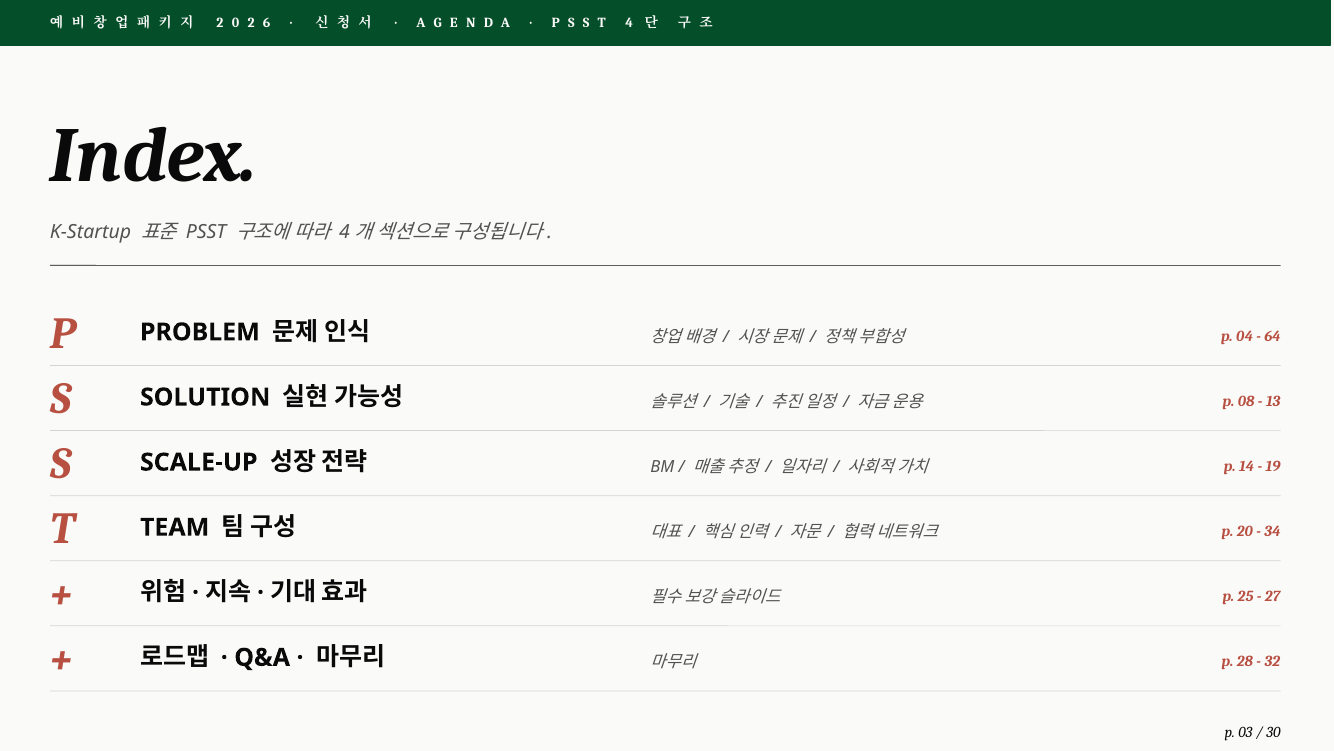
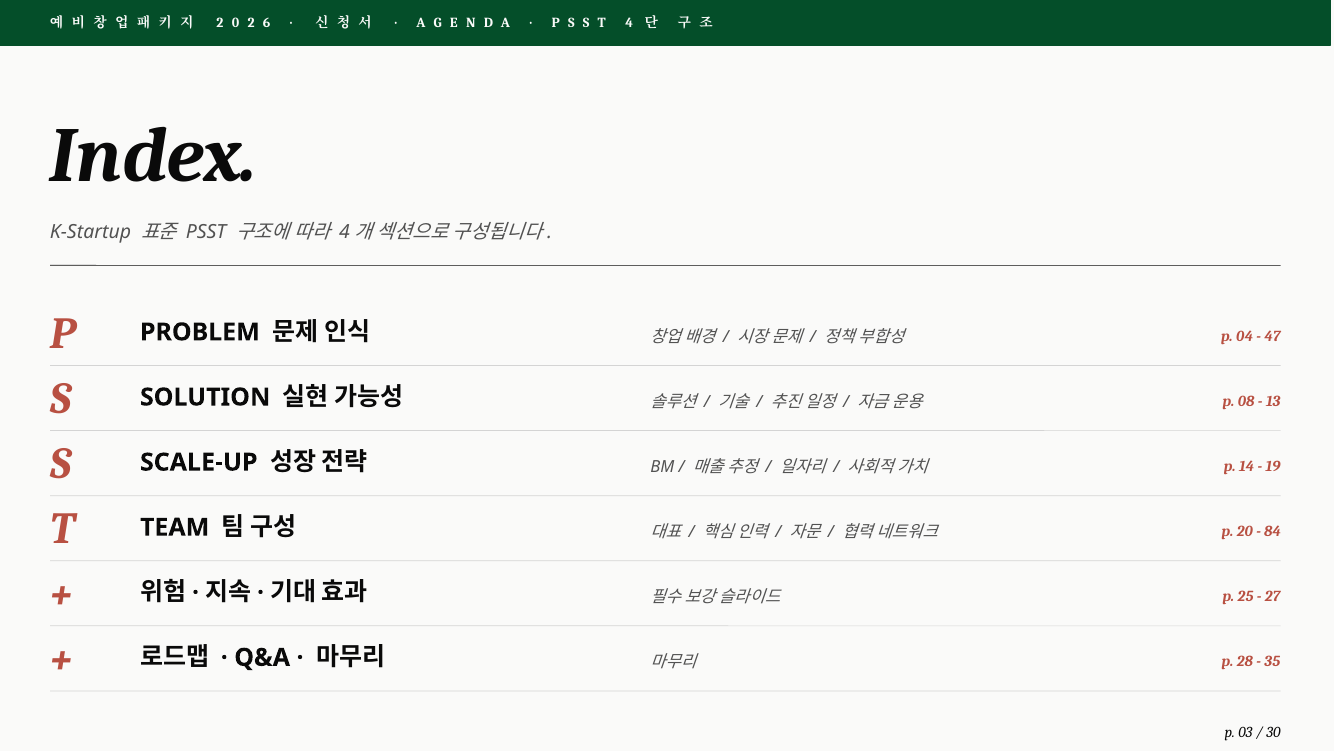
64: 64 -> 47
34: 34 -> 84
32: 32 -> 35
